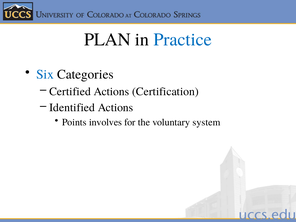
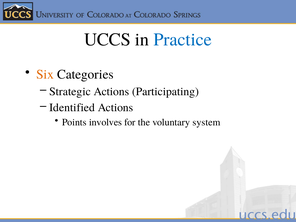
PLAN: PLAN -> UCCS
Six colour: blue -> orange
Certified: Certified -> Strategic
Certification: Certification -> Participating
